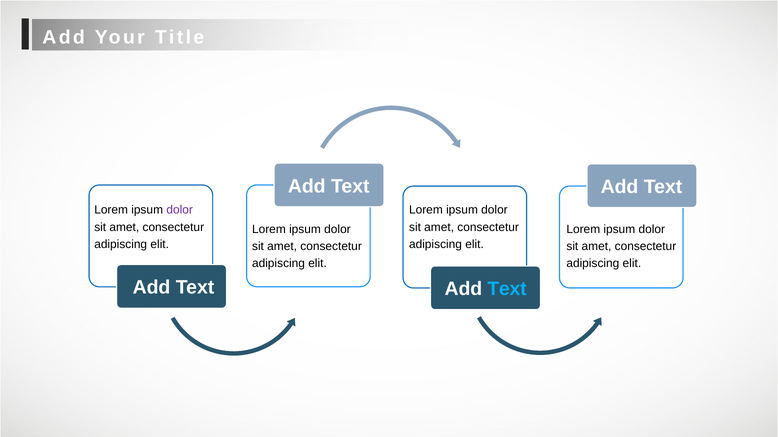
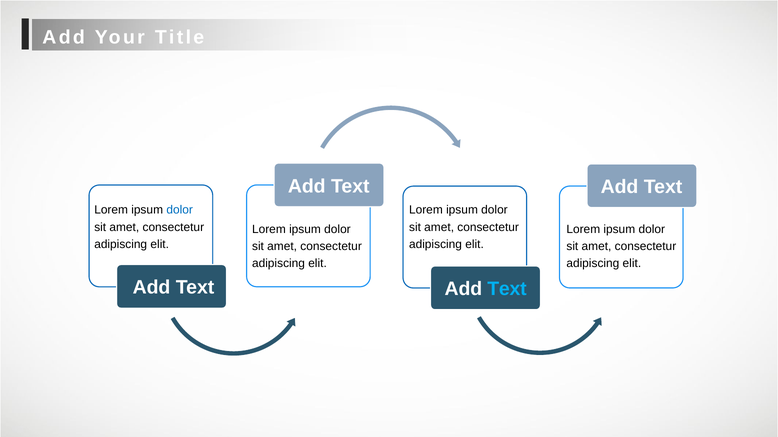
dolor at (180, 210) colour: purple -> blue
